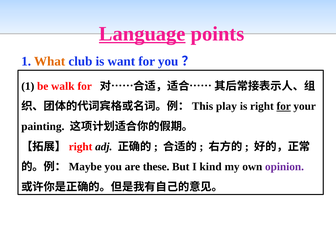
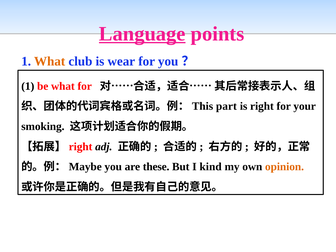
want: want -> wear
be walk: walk -> what
play: play -> part
for at (284, 106) underline: present -> none
painting: painting -> smoking
opinion colour: purple -> orange
